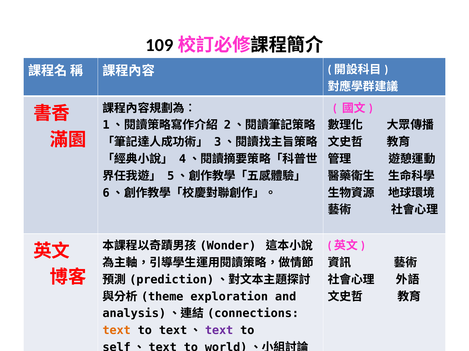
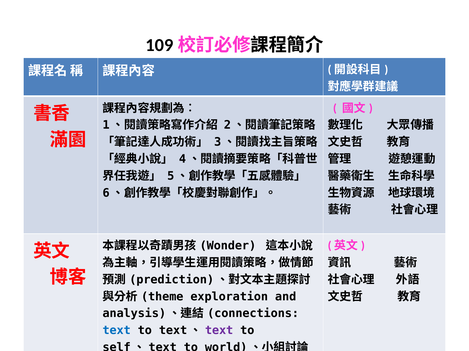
text at (117, 331) colour: orange -> blue
